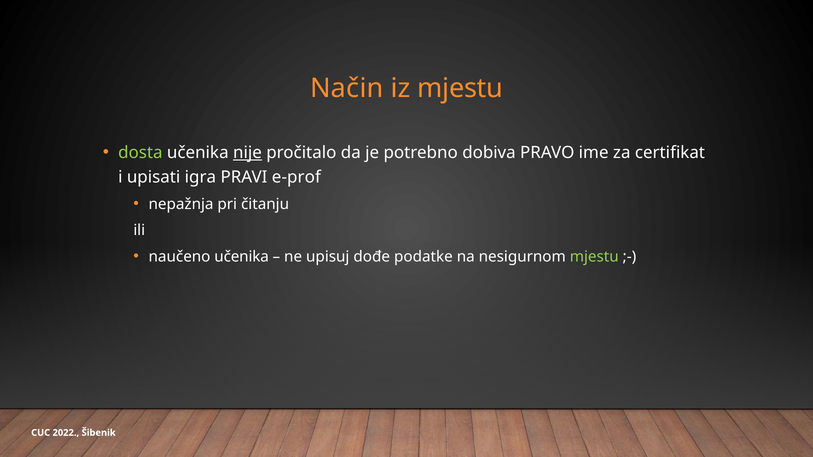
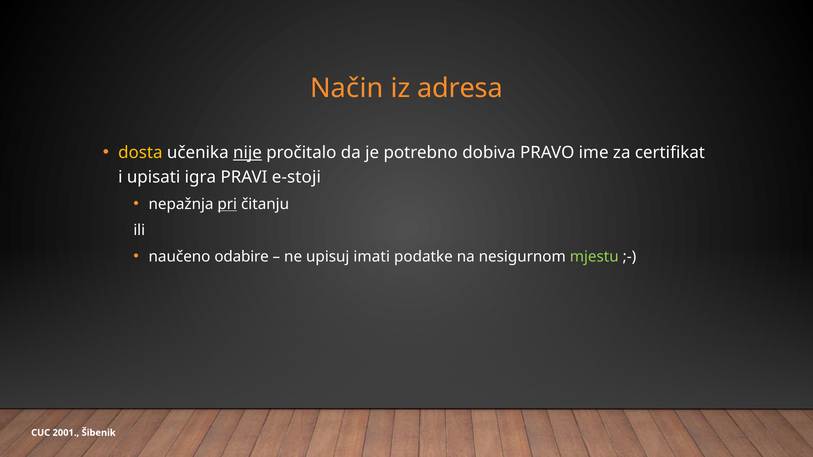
iz mjestu: mjestu -> adresa
dosta colour: light green -> yellow
e-prof: e-prof -> e-stoji
pri underline: none -> present
naučeno učenika: učenika -> odabire
dođe: dođe -> imati
2022: 2022 -> 2001
